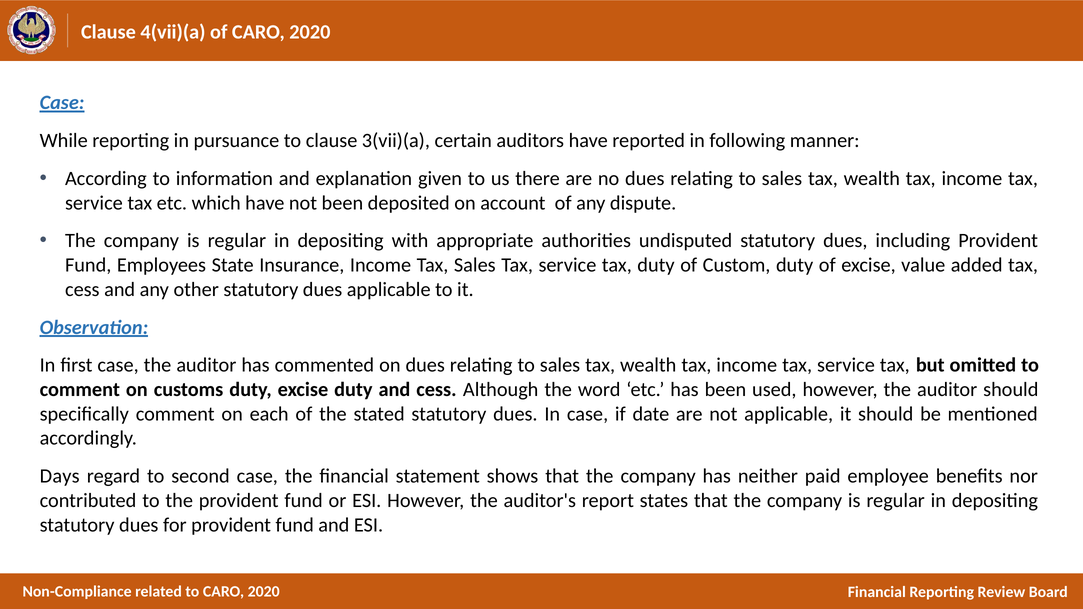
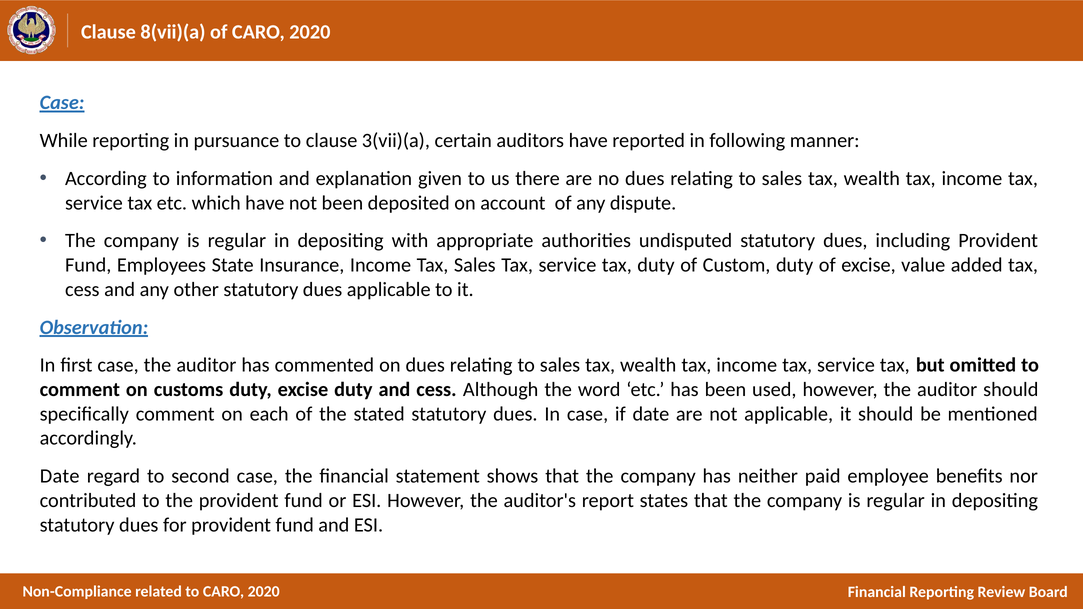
4(vii)(a: 4(vii)(a -> 8(vii)(a
Days at (60, 476): Days -> Date
